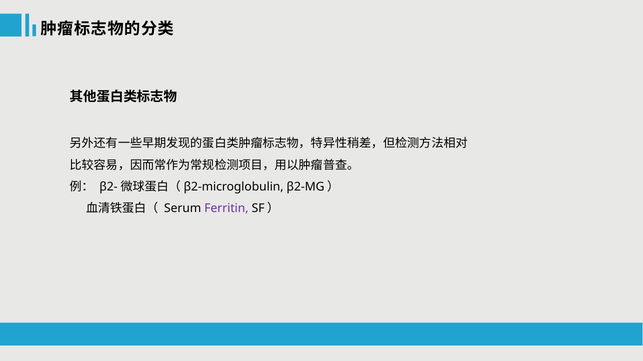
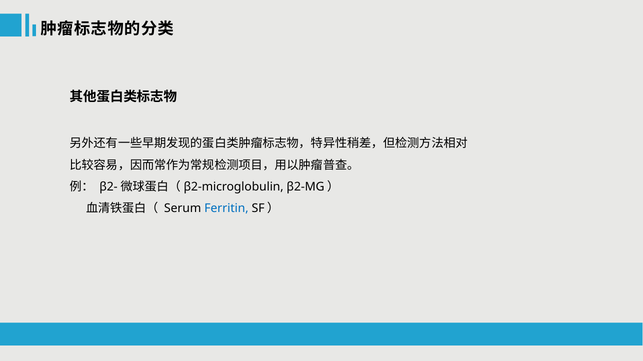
Ferritin colour: purple -> blue
